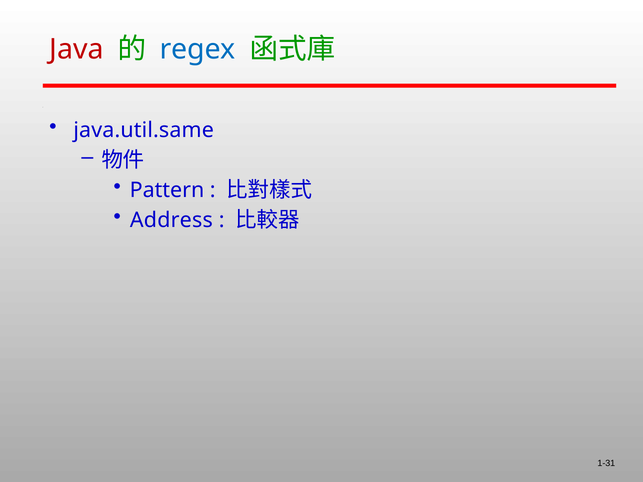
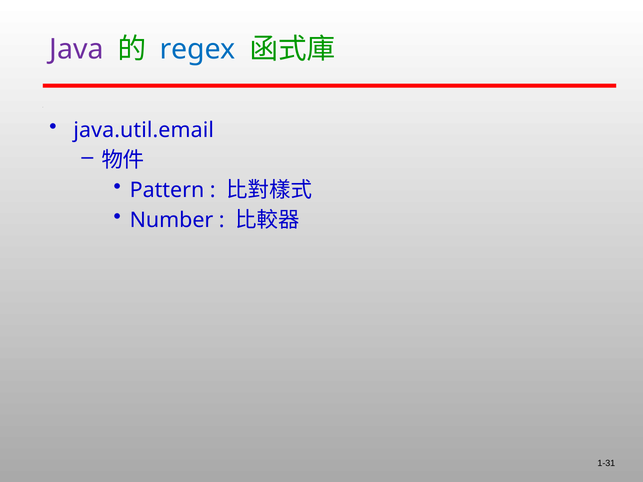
Java colour: red -> purple
java.util.same: java.util.same -> java.util.email
Address: Address -> Number
